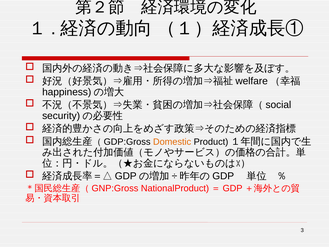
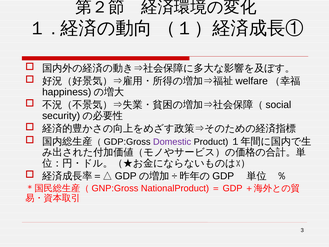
Domestic colour: orange -> purple
